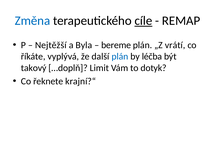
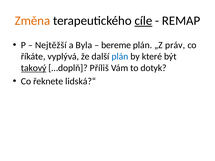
Změna colour: blue -> orange
vrátí: vrátí -> práv
léčba: léčba -> které
takový underline: none -> present
Limit: Limit -> Příliš
krajní?“: krajní?“ -> lidská?“
